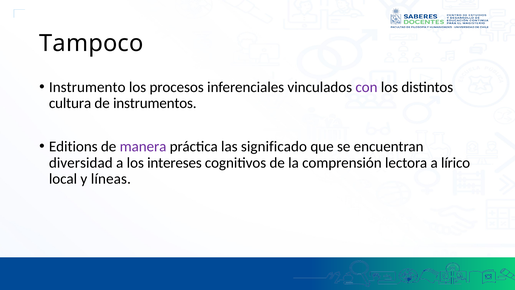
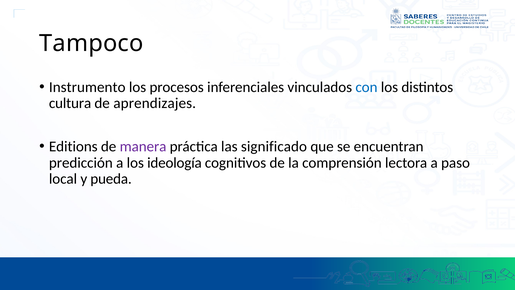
con colour: purple -> blue
instrumentos: instrumentos -> aprendizajes
diversidad: diversidad -> predicción
intereses: intereses -> ideología
lírico: lírico -> paso
líneas: líneas -> pueda
